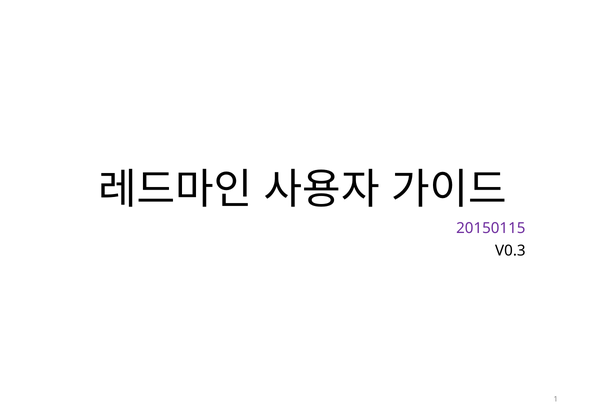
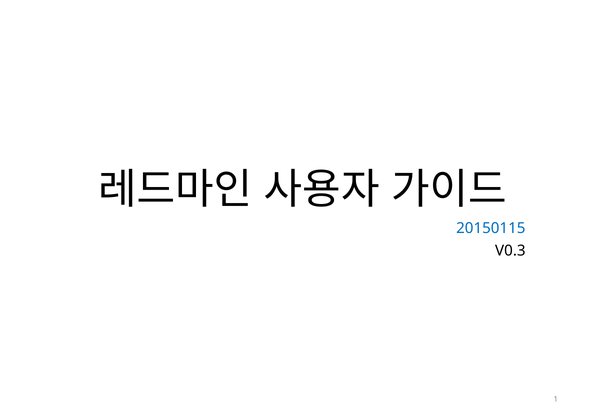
20150115 colour: purple -> blue
